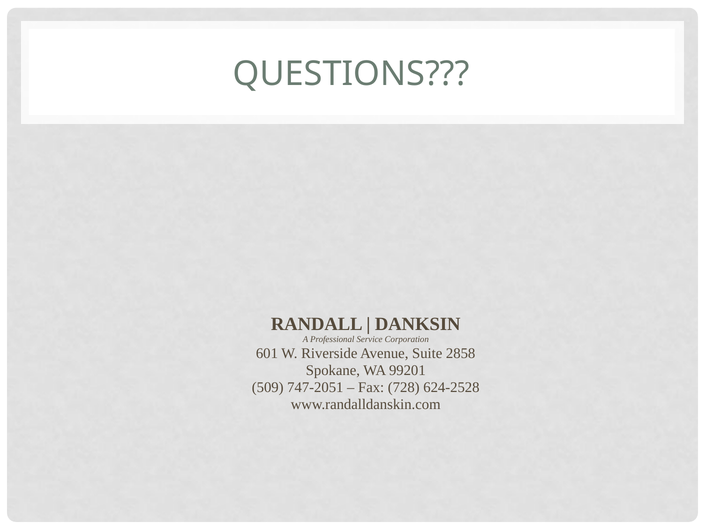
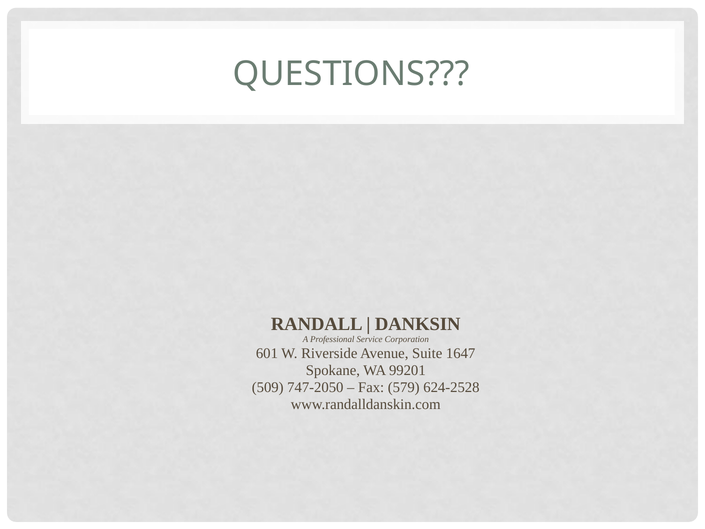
2858: 2858 -> 1647
747-2051: 747-2051 -> 747-2050
728: 728 -> 579
